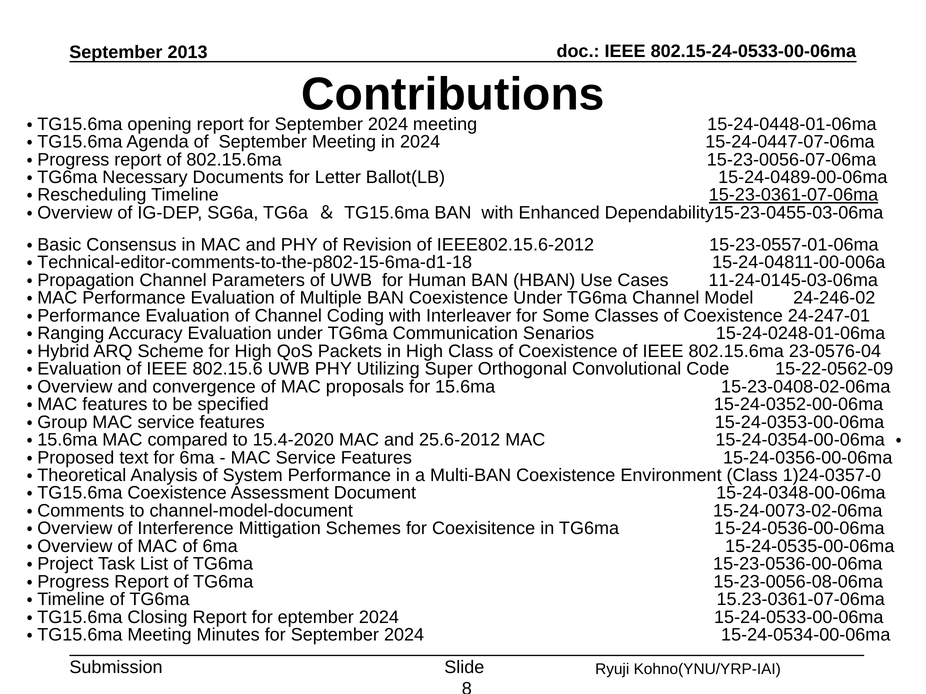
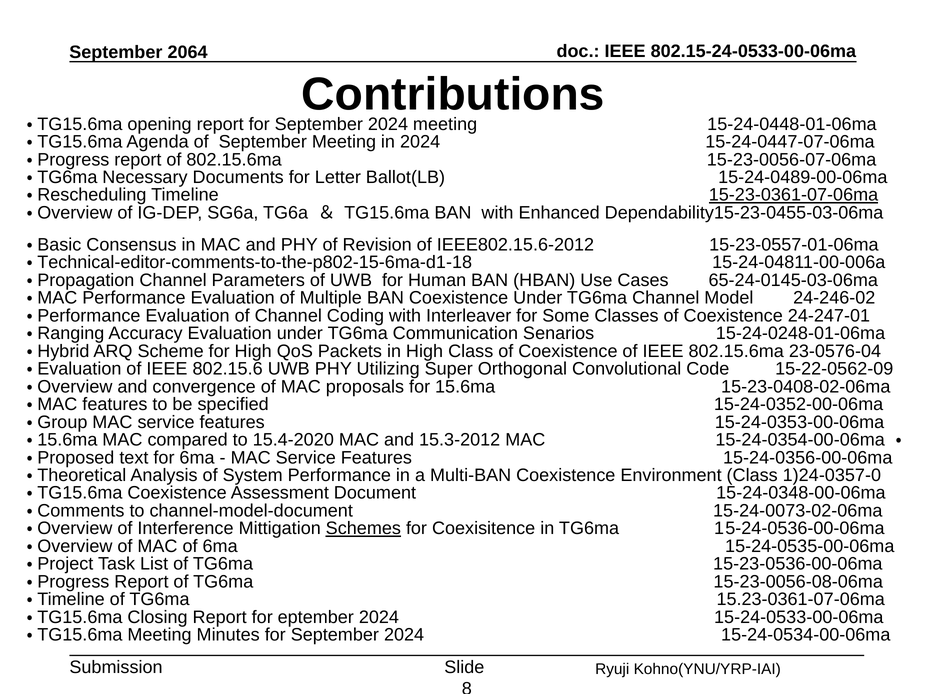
2013: 2013 -> 2064
11-24-0145-03-06ma: 11-24-0145-03-06ma -> 65-24-0145-03-06ma
25.6-2012: 25.6-2012 -> 15.3-2012
Schemes underline: none -> present
